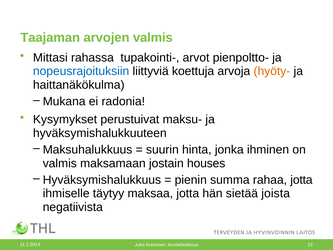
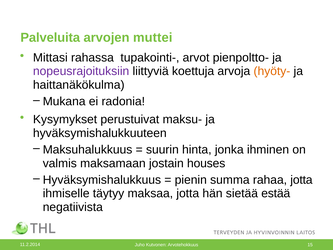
Taajaman: Taajaman -> Palveluita
arvojen valmis: valmis -> muttei
nopeusrajoituksiin colour: blue -> purple
joista: joista -> estää
